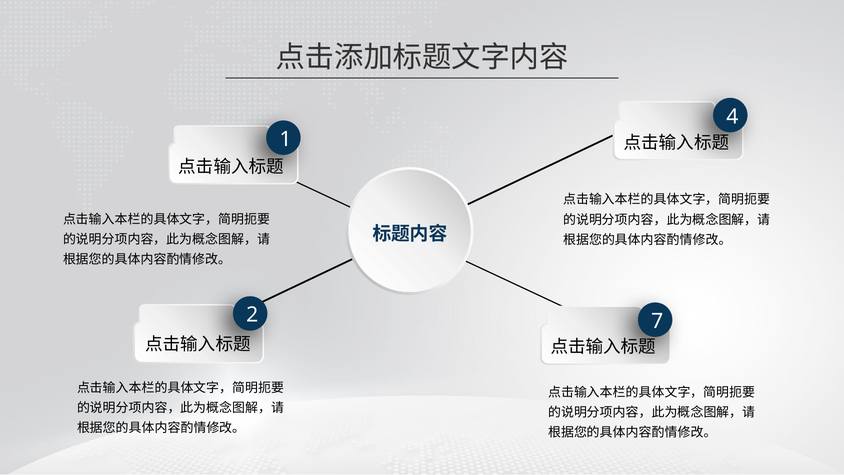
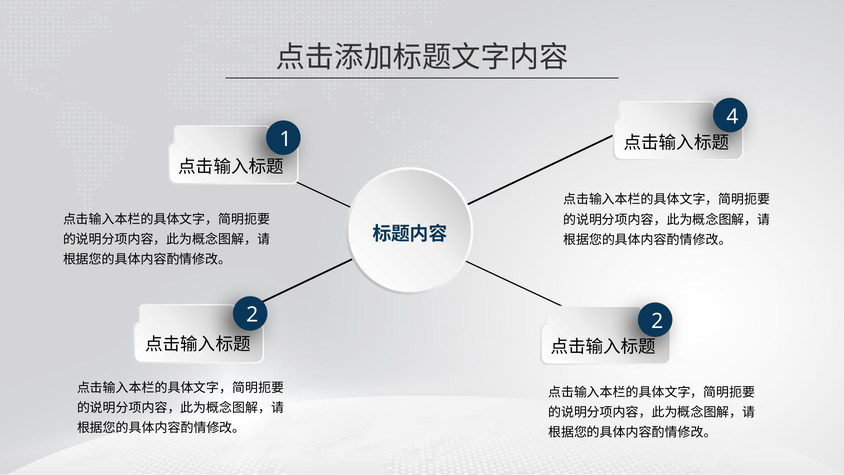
2 7: 7 -> 2
